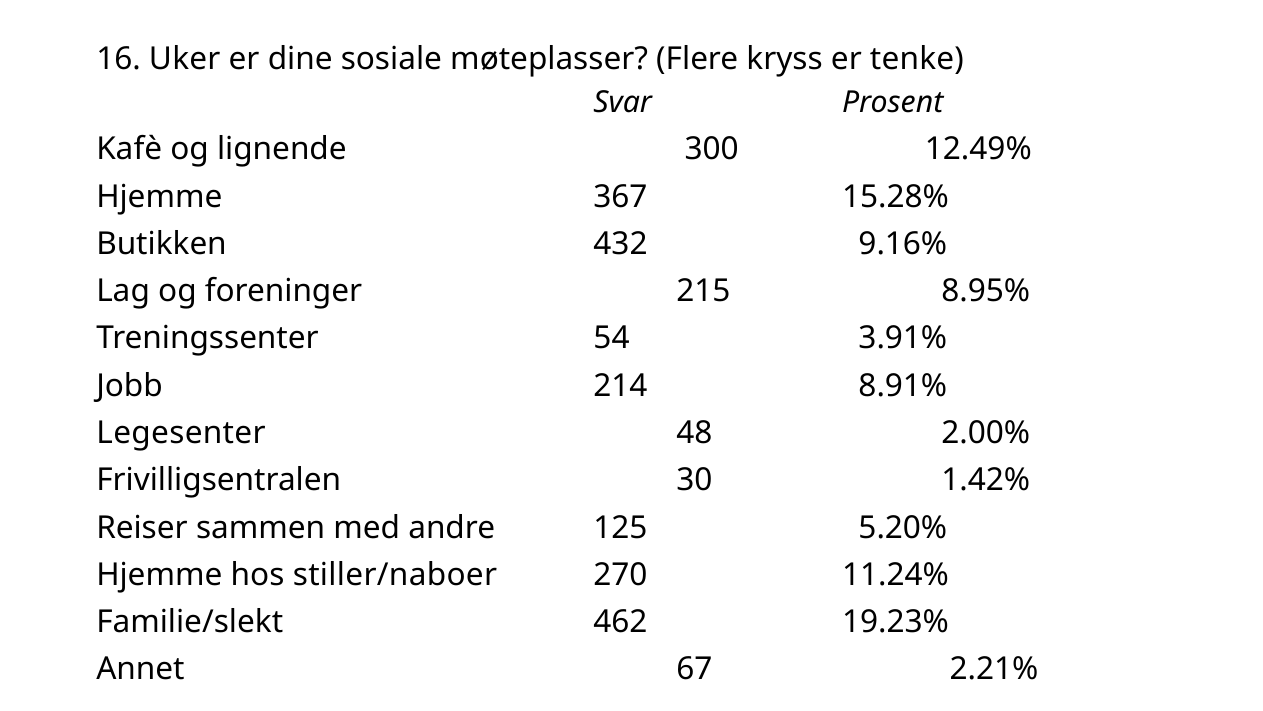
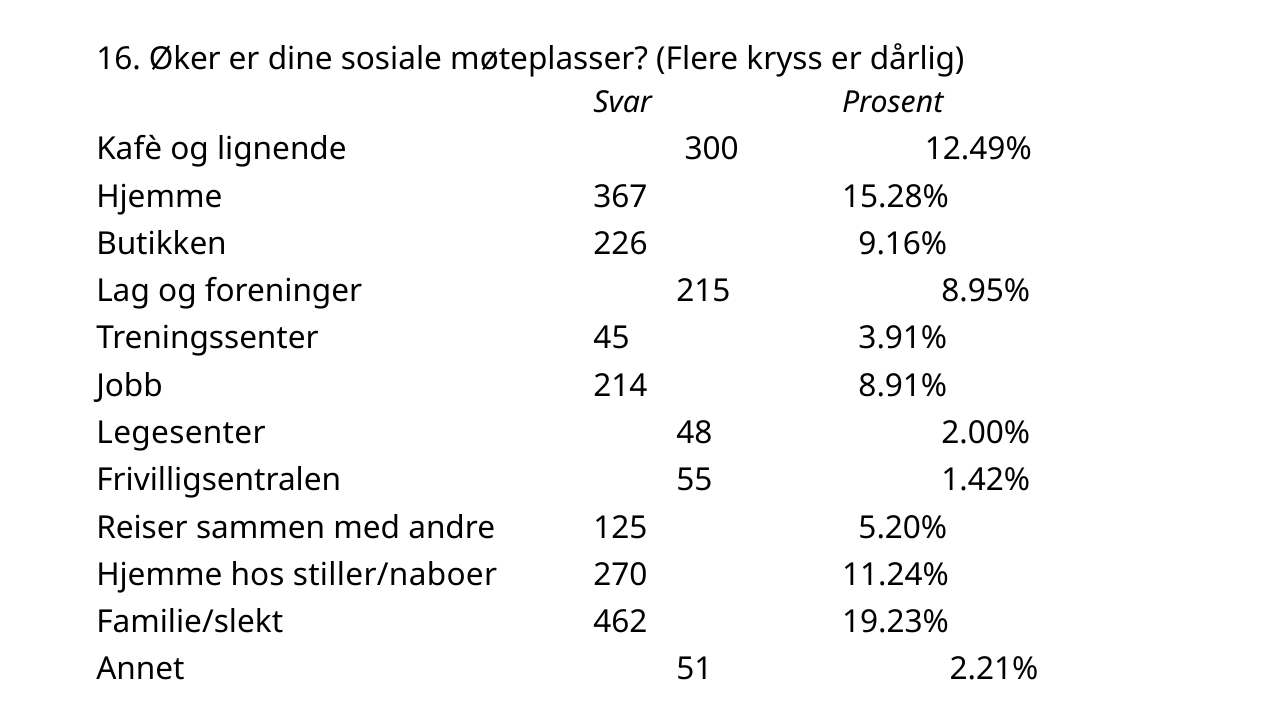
Uker: Uker -> Øker
tenke: tenke -> dårlig
432: 432 -> 226
54: 54 -> 45
30: 30 -> 55
67: 67 -> 51
